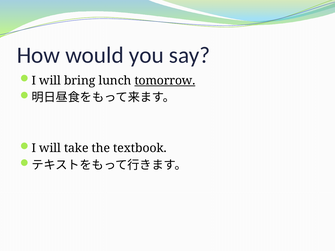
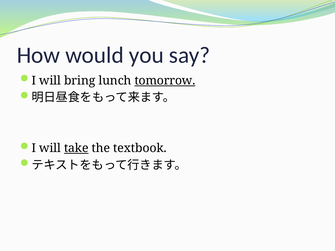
take underline: none -> present
